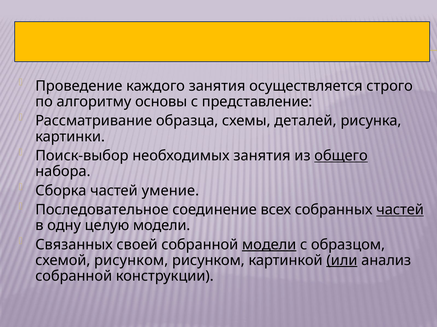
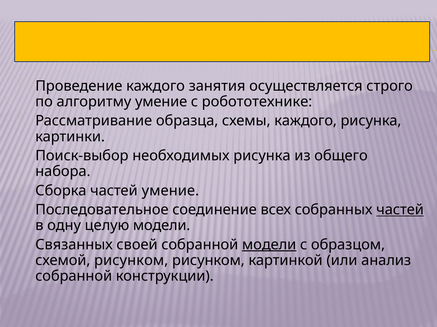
алгоритму основы: основы -> умение
представление: представление -> робототехнике
схемы деталей: деталей -> каждого
необходимых занятия: занятия -> рисунка
общего underline: present -> none
или underline: present -> none
